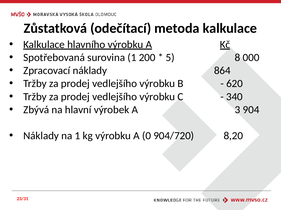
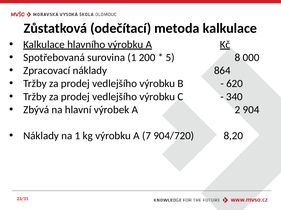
3: 3 -> 2
0: 0 -> 7
